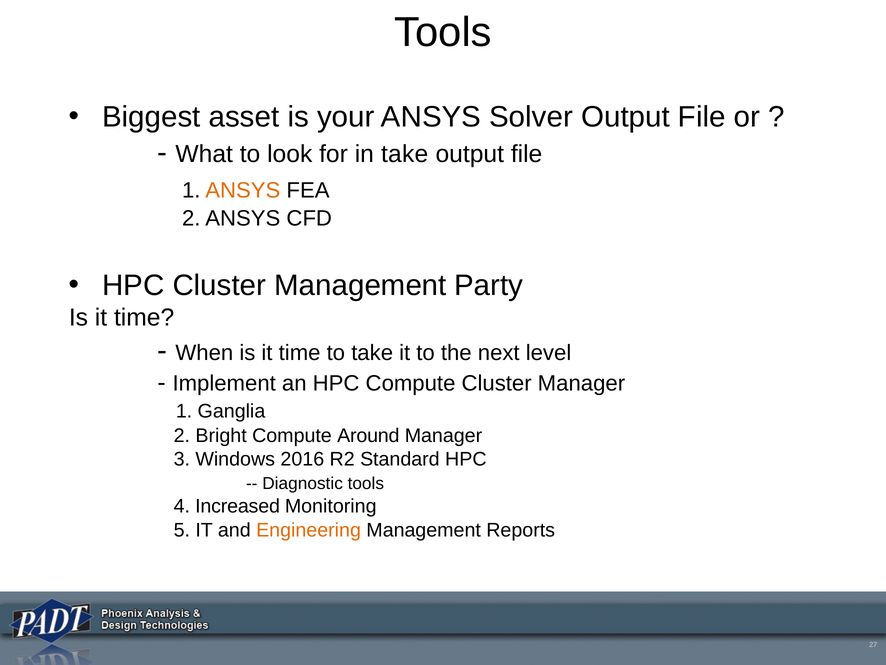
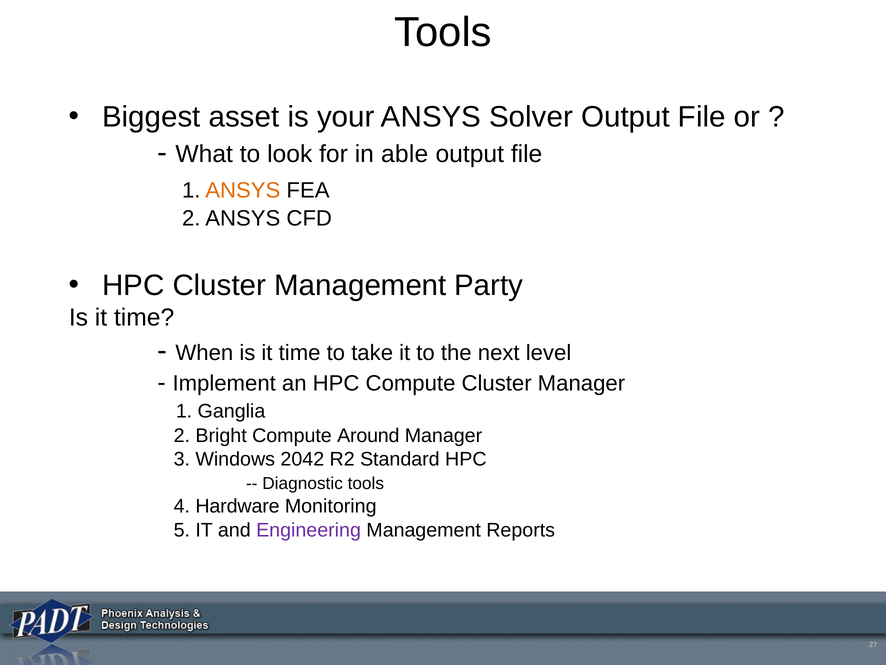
in take: take -> able
2016: 2016 -> 2042
Increased: Increased -> Hardware
Engineering colour: orange -> purple
